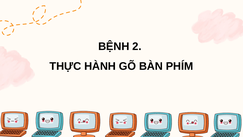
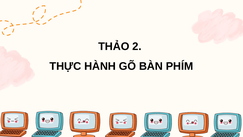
BỆNH: BỆNH -> THẢO
